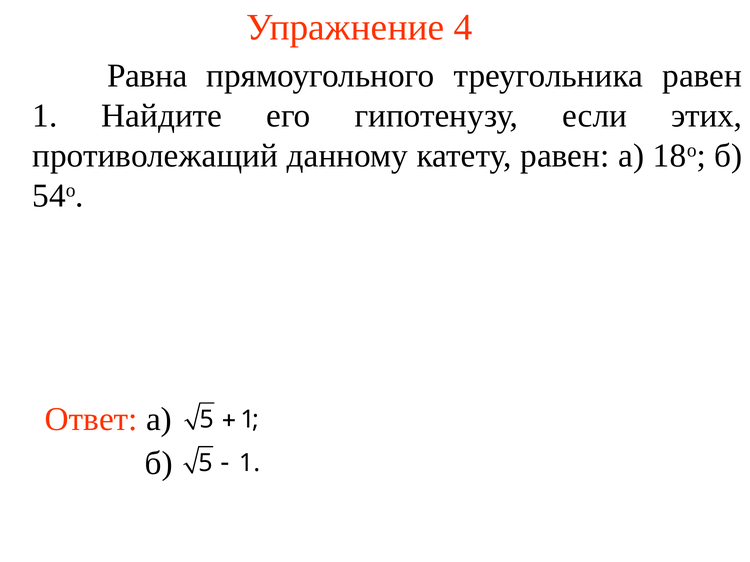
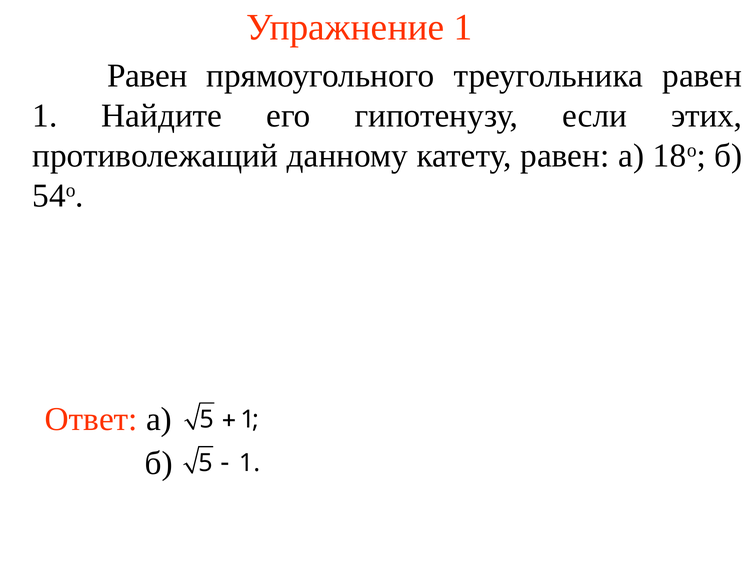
Упражнение 4: 4 -> 1
Равна at (147, 76): Равна -> Равен
